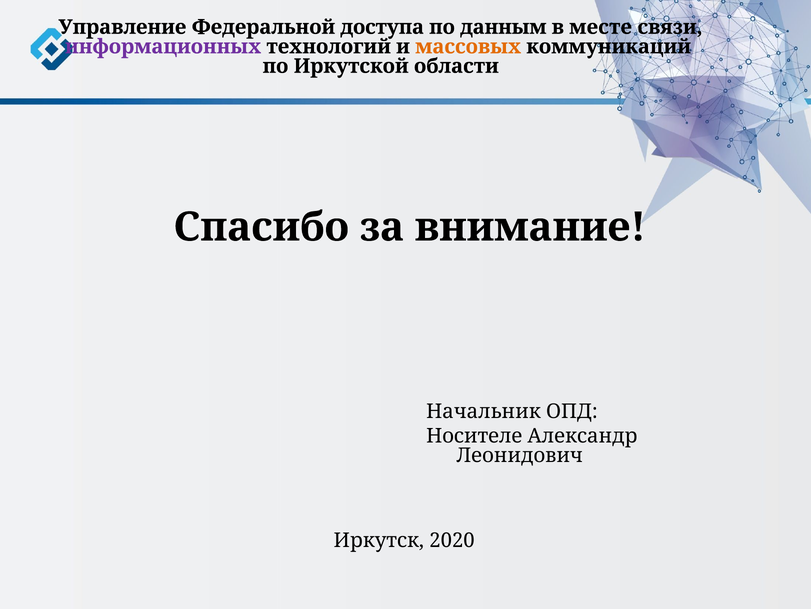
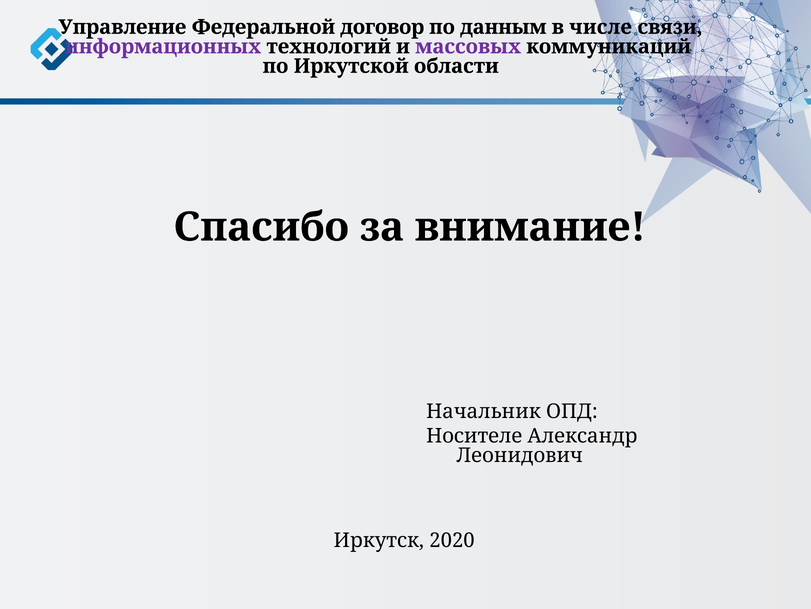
доступа: доступа -> договор
месте: месте -> числе
массовых colour: orange -> purple
